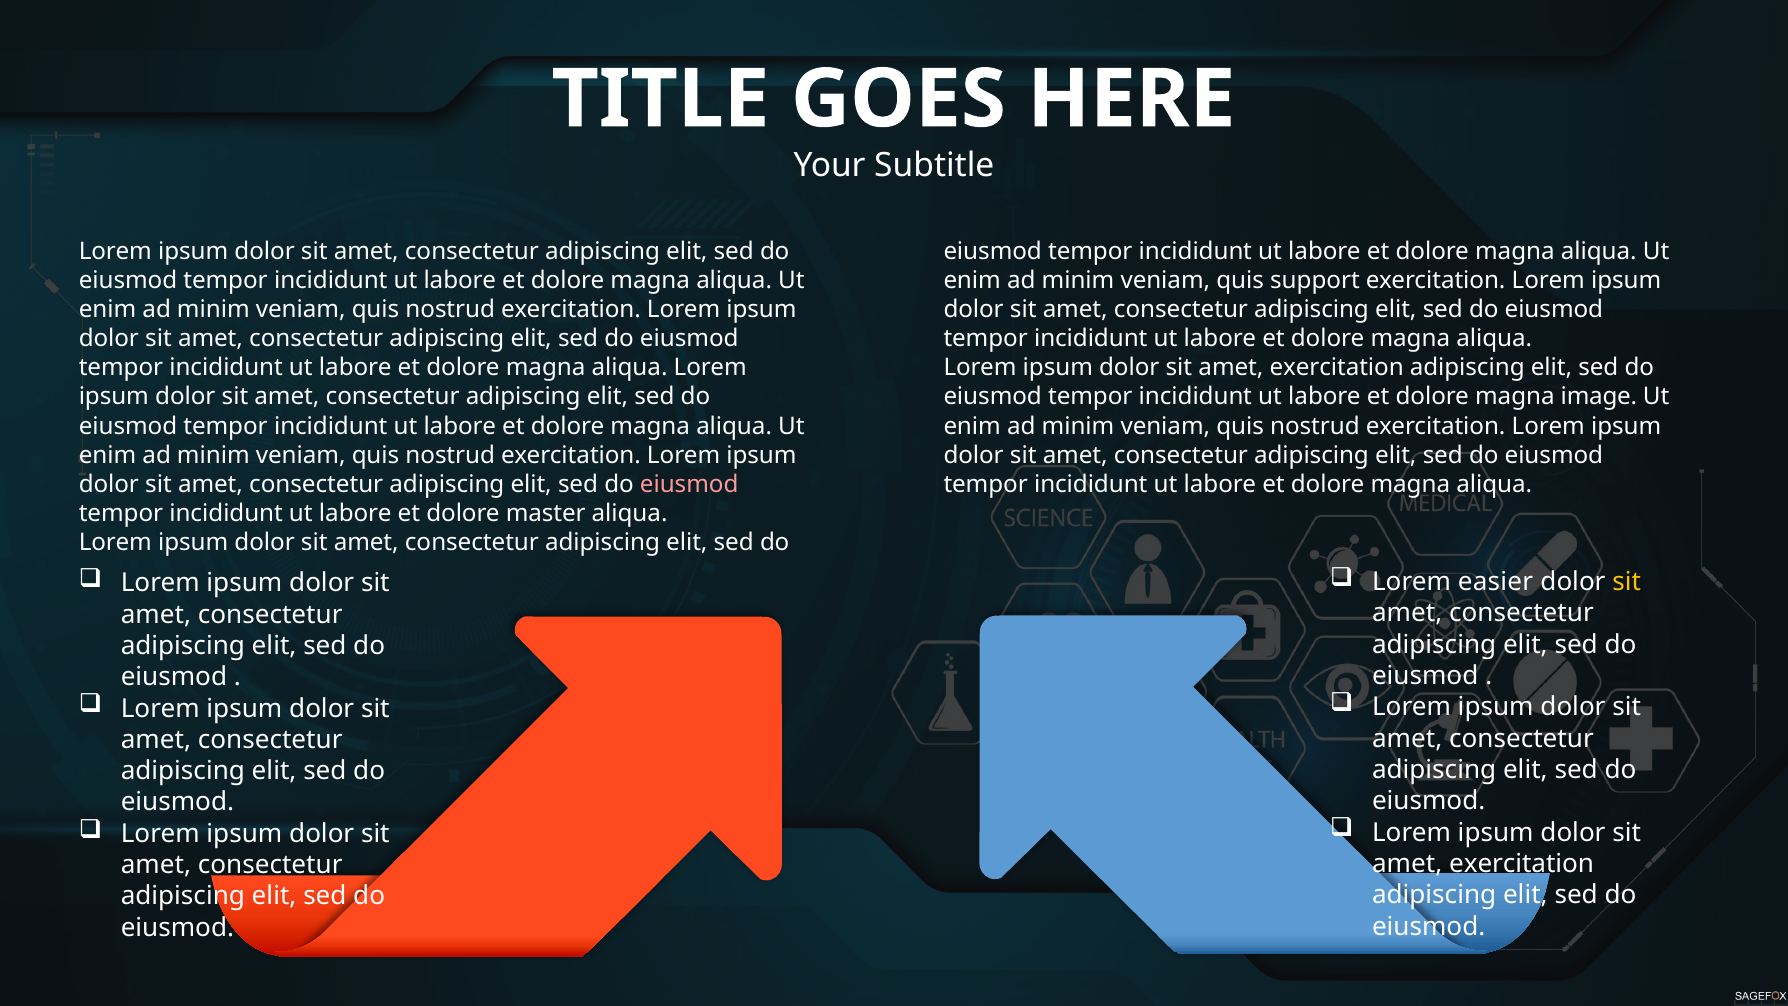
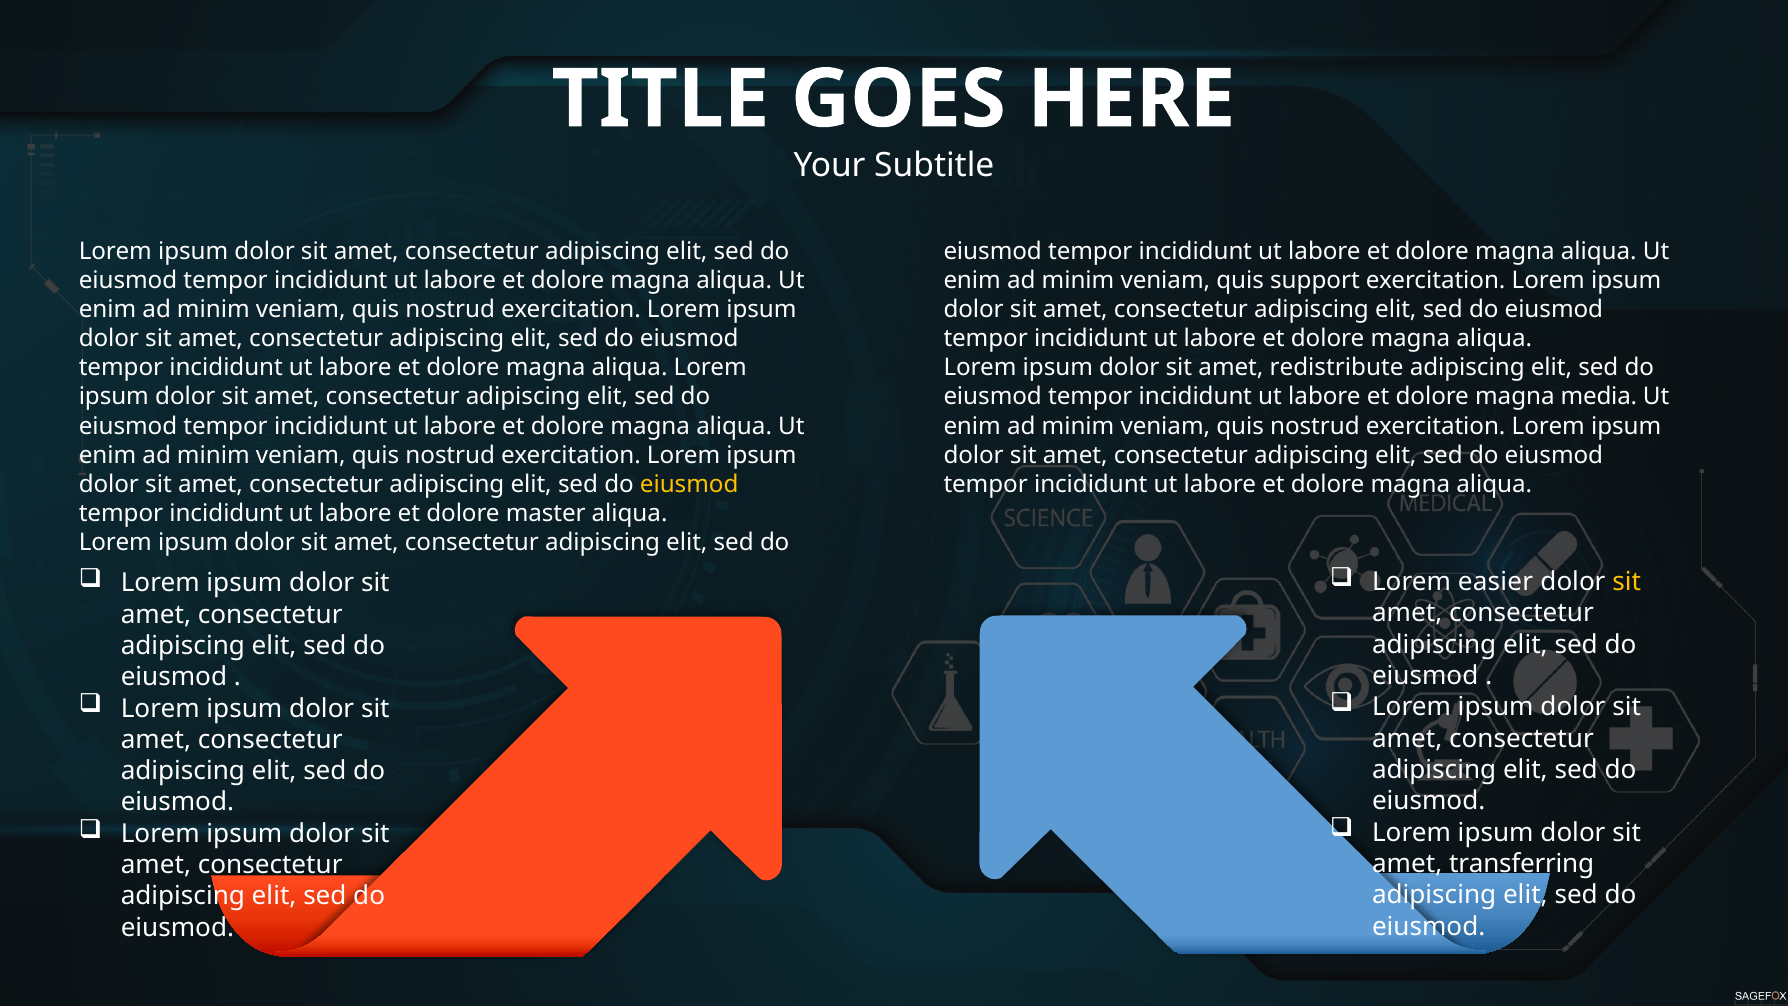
exercitation at (1337, 368): exercitation -> redistribute
image: image -> media
eiusmod at (689, 484) colour: pink -> yellow
exercitation at (1522, 864): exercitation -> transferring
